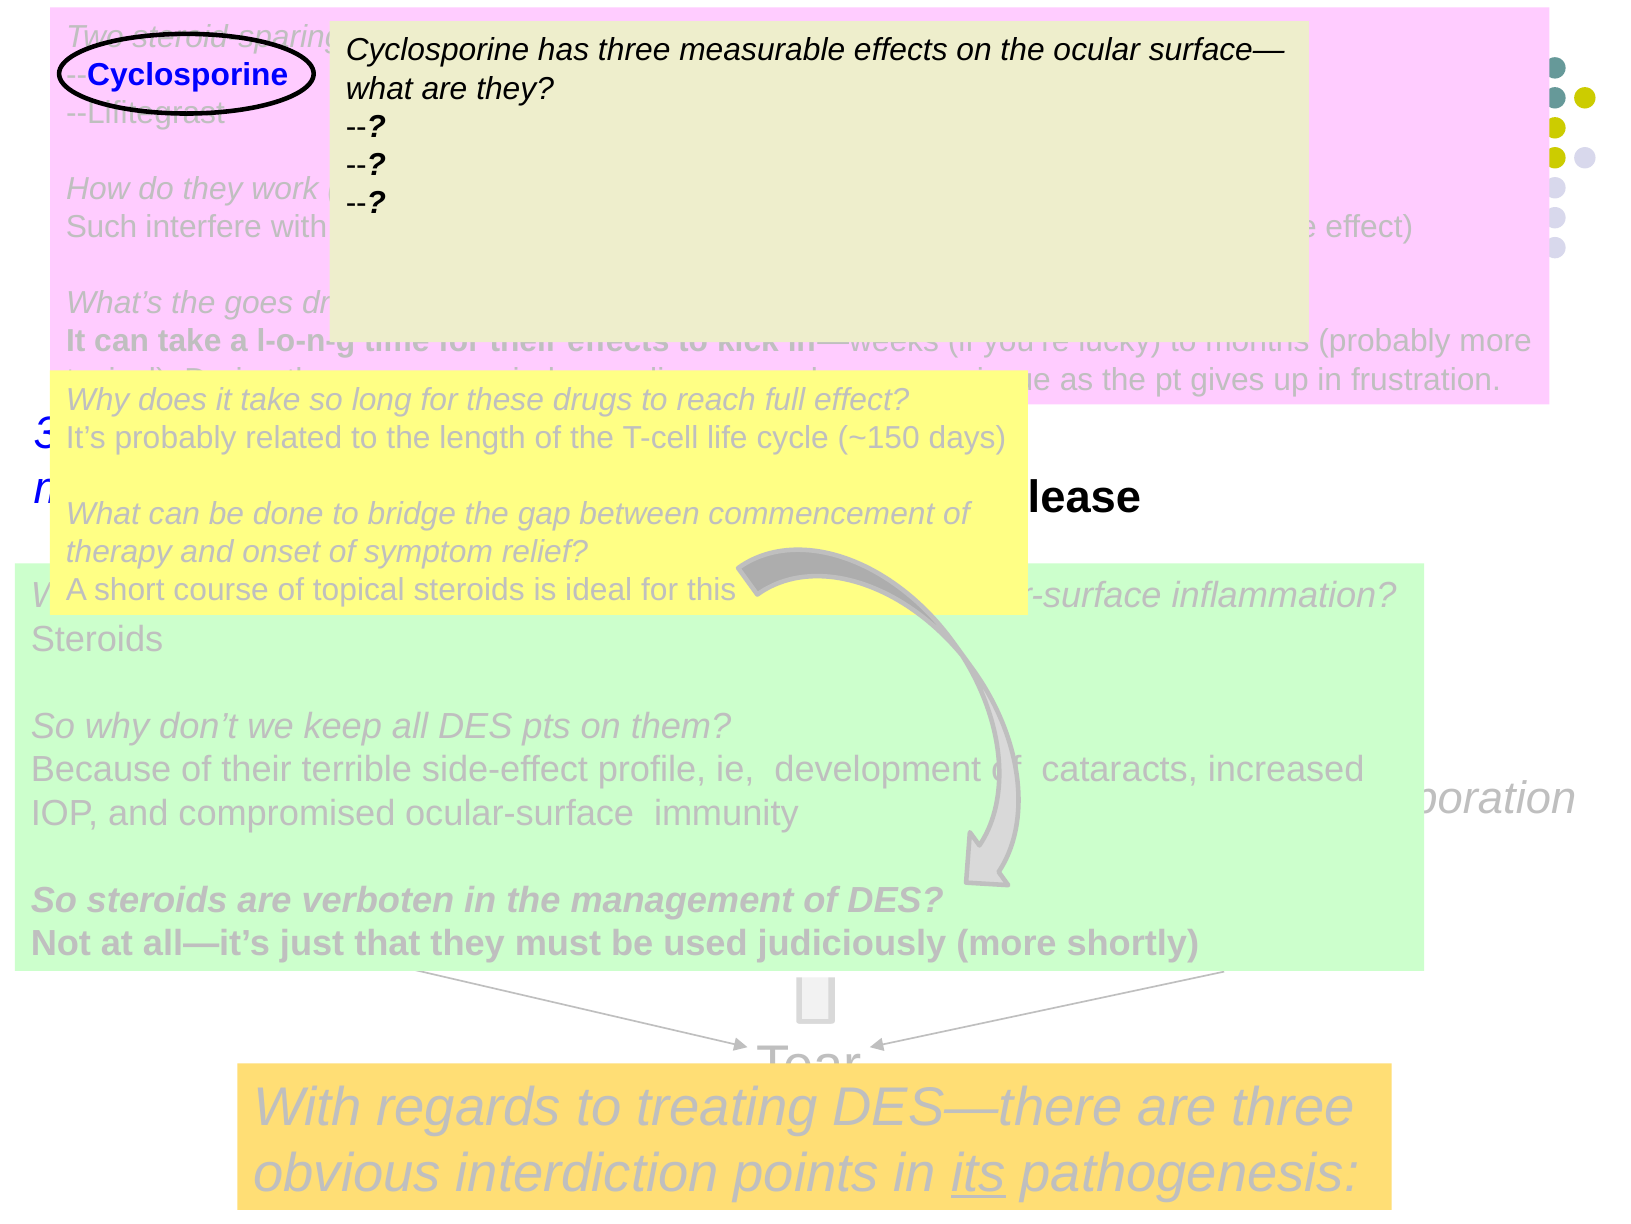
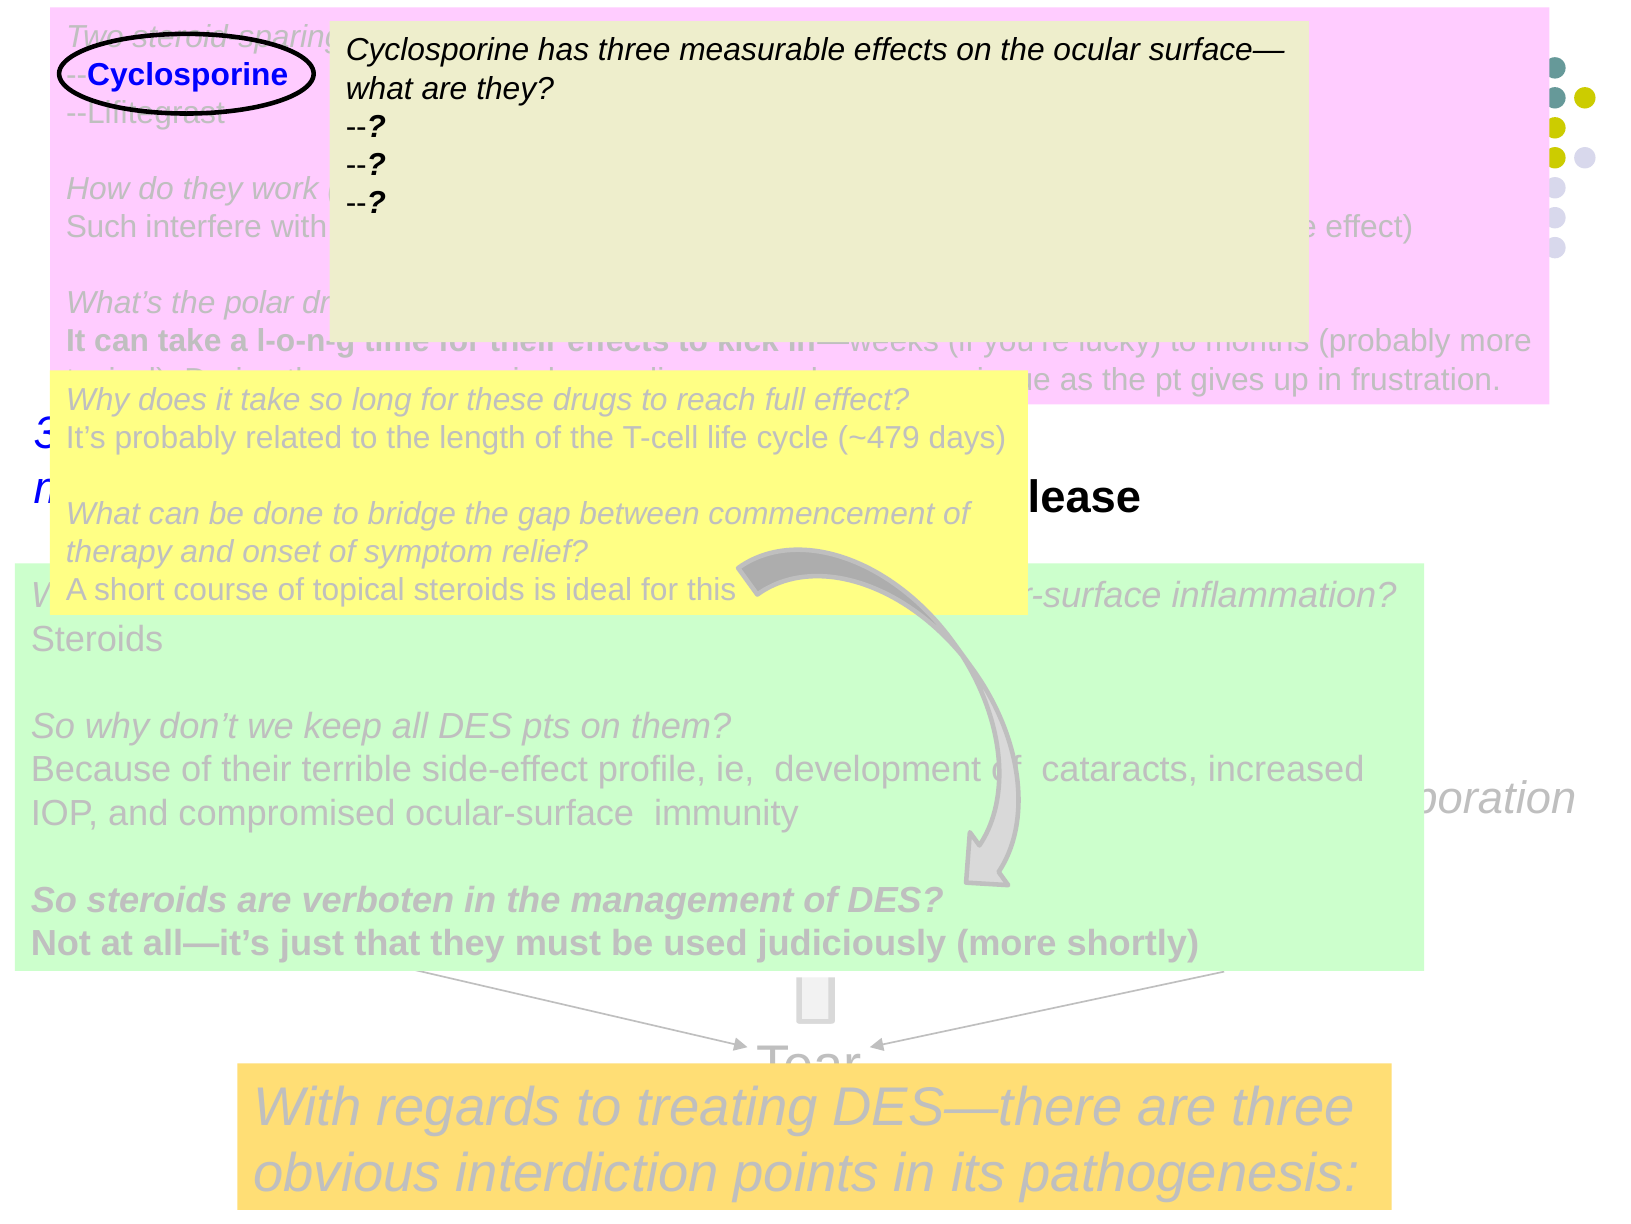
goes: goes -> polar
~150: ~150 -> ~479
its underline: present -> none
